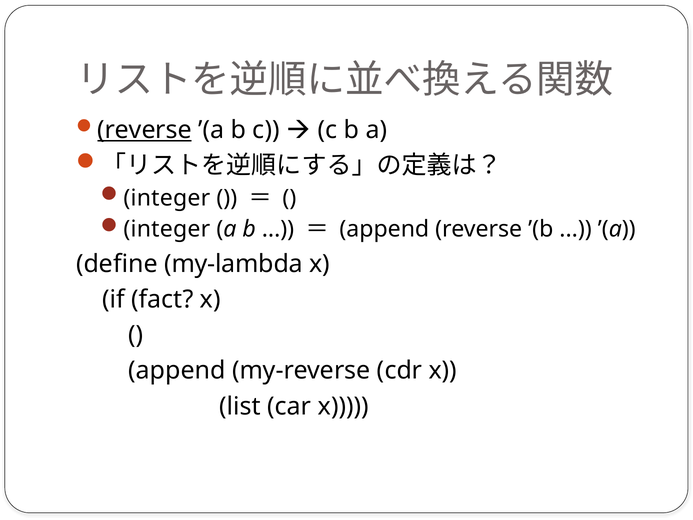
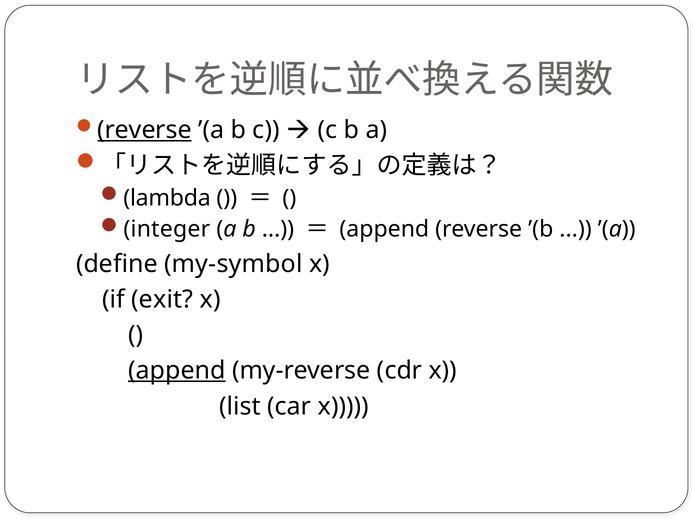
integer at (167, 198): integer -> lambda
my-lambda: my-lambda -> my-symbol
fact: fact -> exit
append at (177, 371) underline: none -> present
